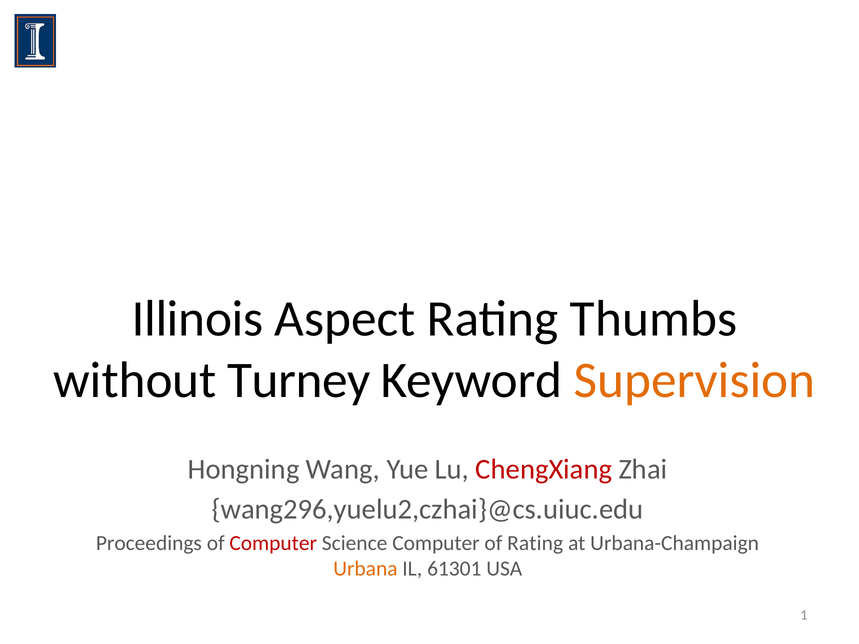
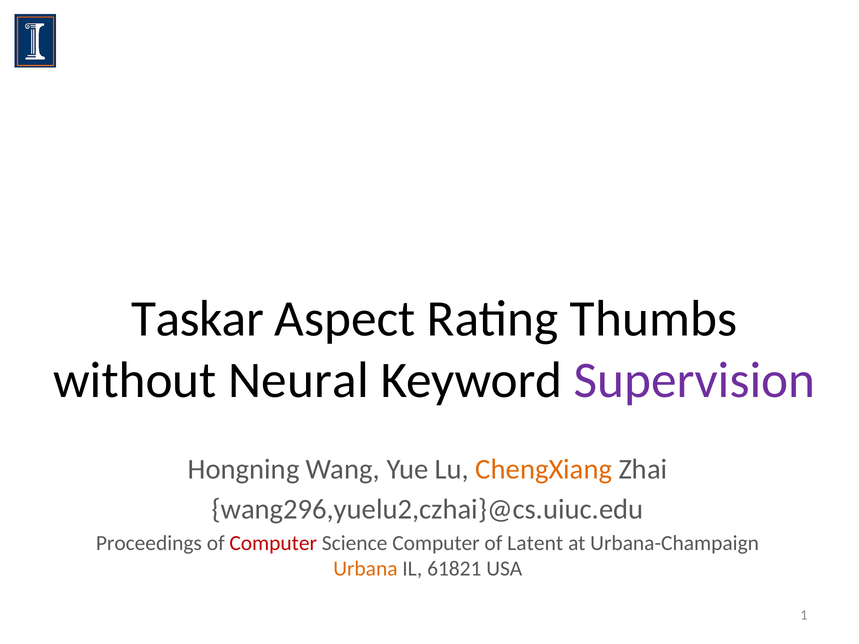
Illinois: Illinois -> Taskar
Turney: Turney -> Neural
Supervision colour: orange -> purple
ChengXiang colour: red -> orange
of Rating: Rating -> Latent
61301: 61301 -> 61821
